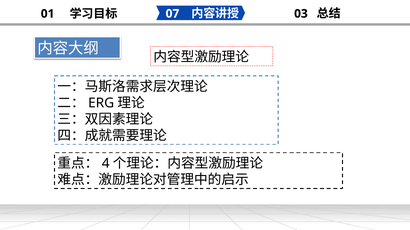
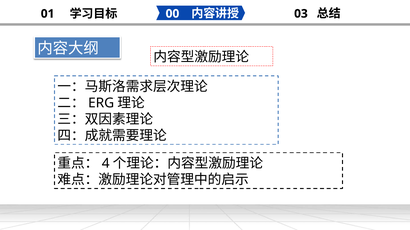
07: 07 -> 00
